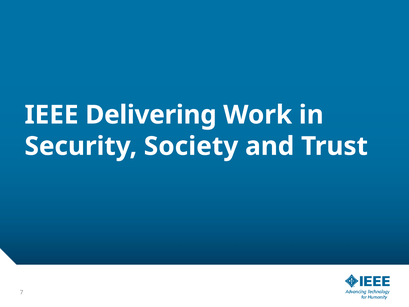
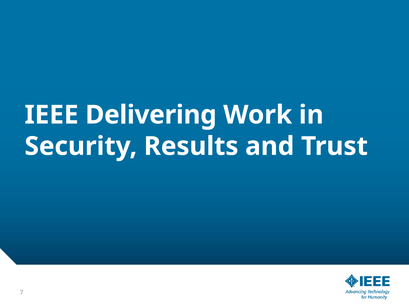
Society: Society -> Results
